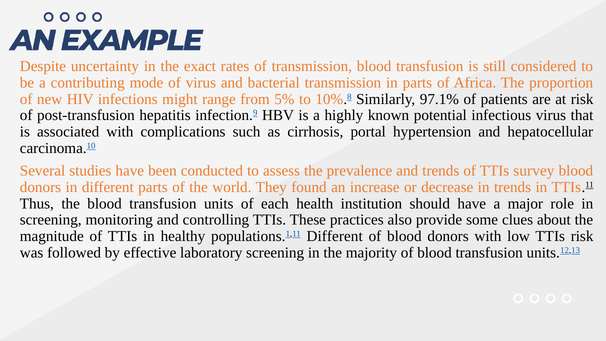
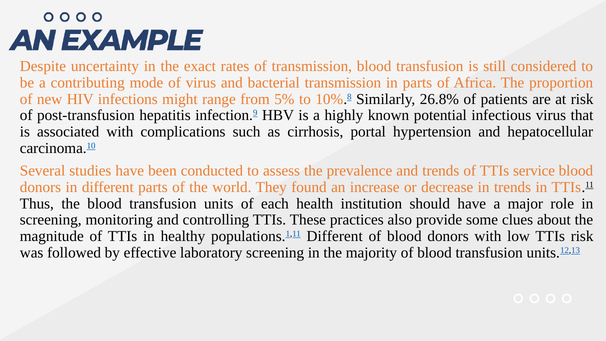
97.1%: 97.1% -> 26.8%
survey: survey -> service
